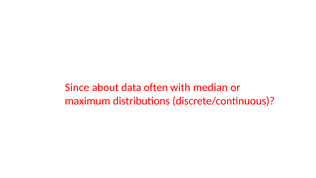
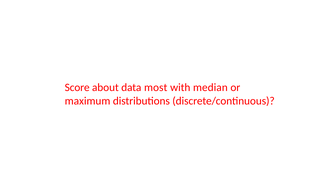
Since: Since -> Score
often: often -> most
